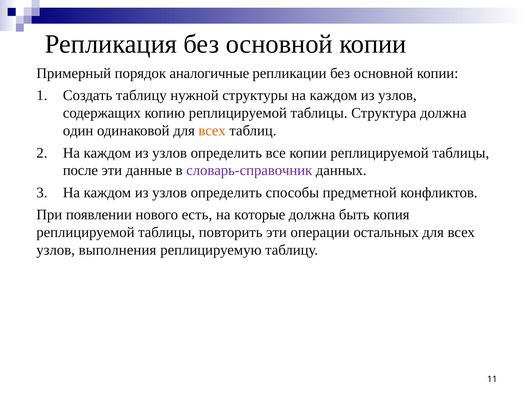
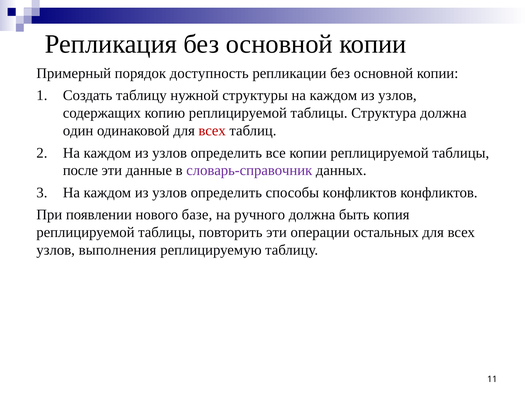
аналогичные: аналогичные -> доступность
всех at (212, 131) colour: orange -> red
способы предметной: предметной -> конфликтов
есть: есть -> базе
которые: которые -> ручного
